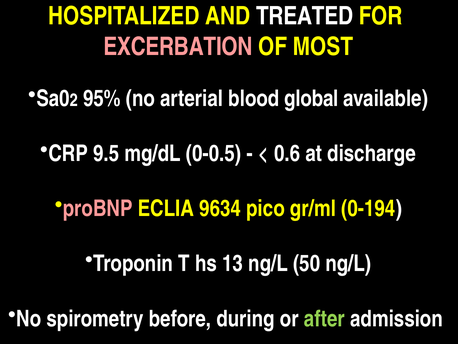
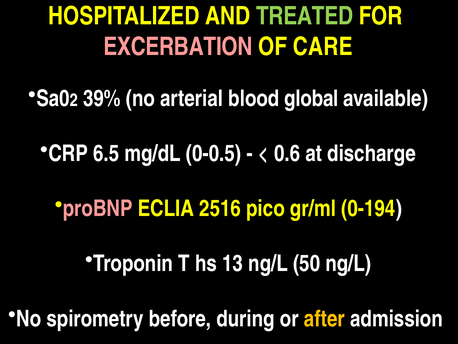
TREATED colour: white -> light green
MOST: MOST -> CARE
95%: 95% -> 39%
9.5: 9.5 -> 6.5
9634: 9634 -> 2516
after colour: light green -> yellow
